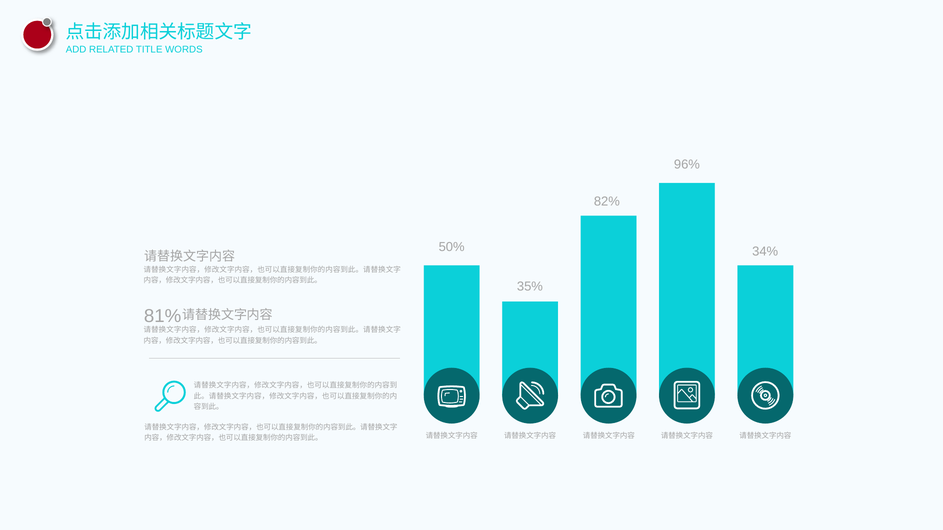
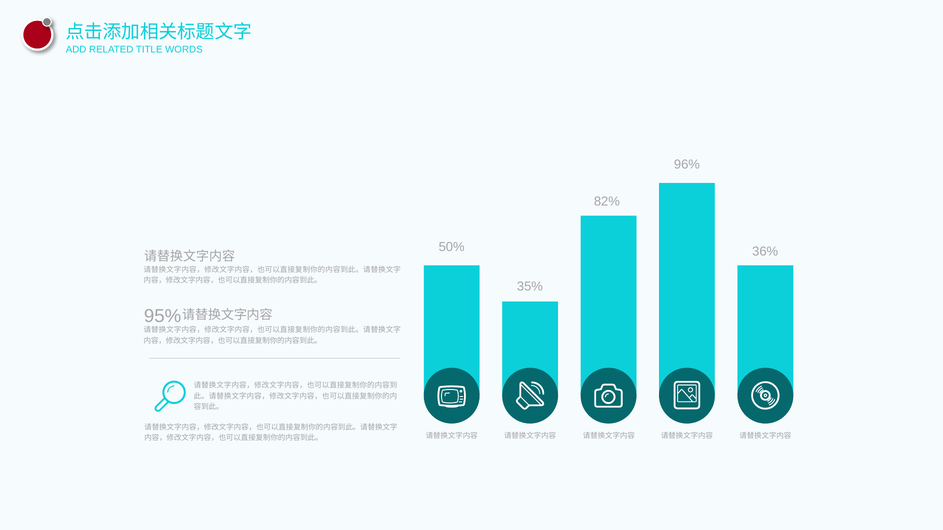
34%: 34% -> 36%
81%: 81% -> 95%
